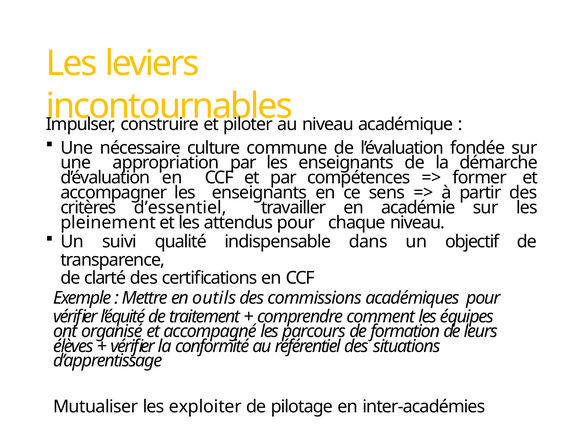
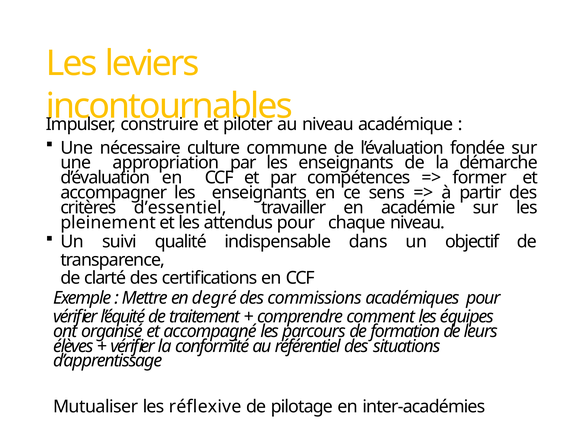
outils: outils -> degré
exploiter: exploiter -> réflexive
